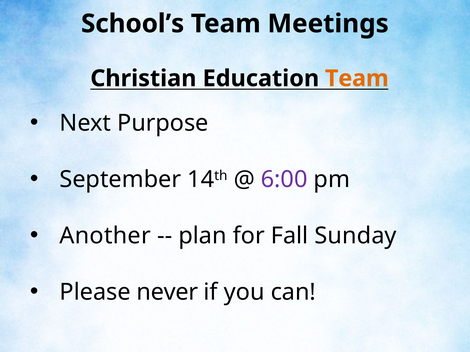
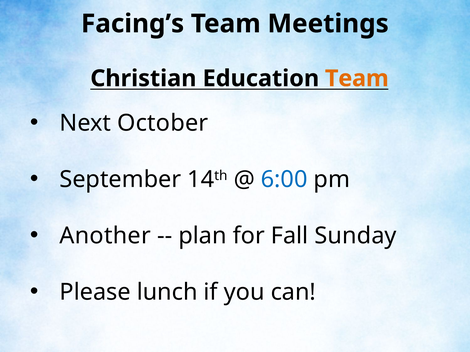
School’s: School’s -> Facing’s
Purpose: Purpose -> October
6:00 colour: purple -> blue
never: never -> lunch
